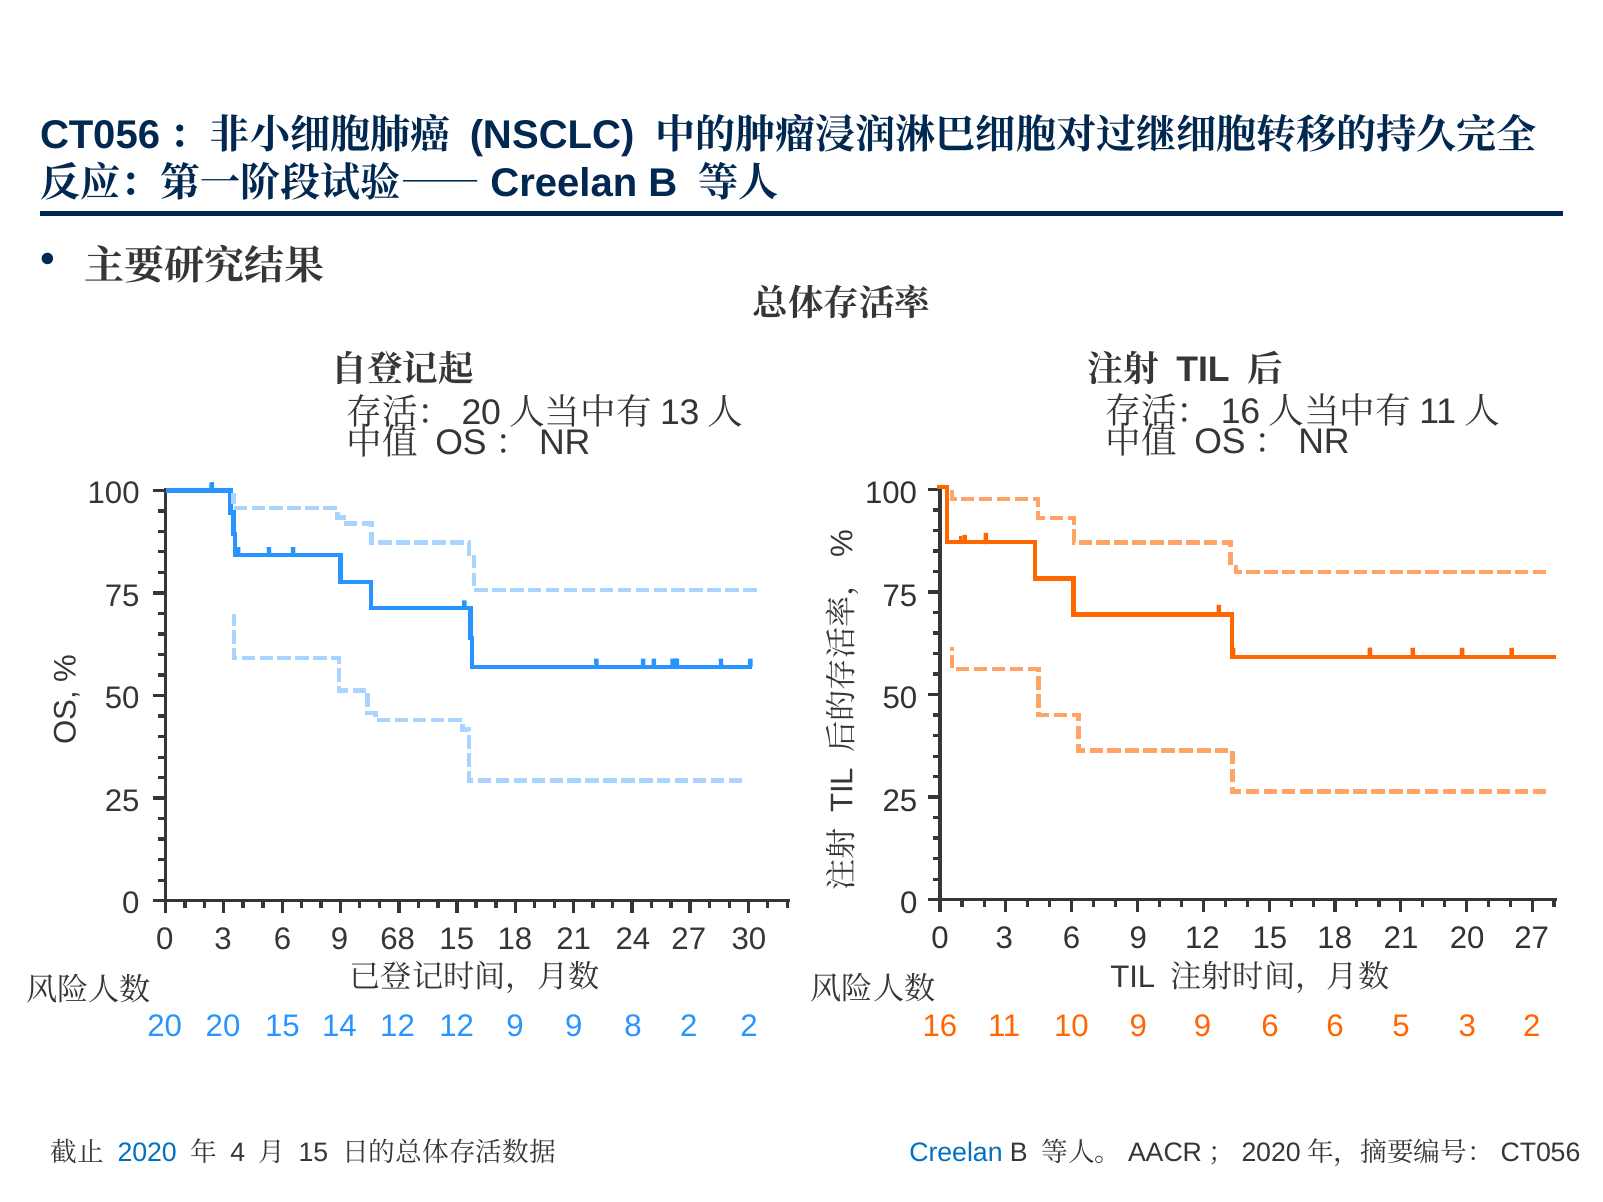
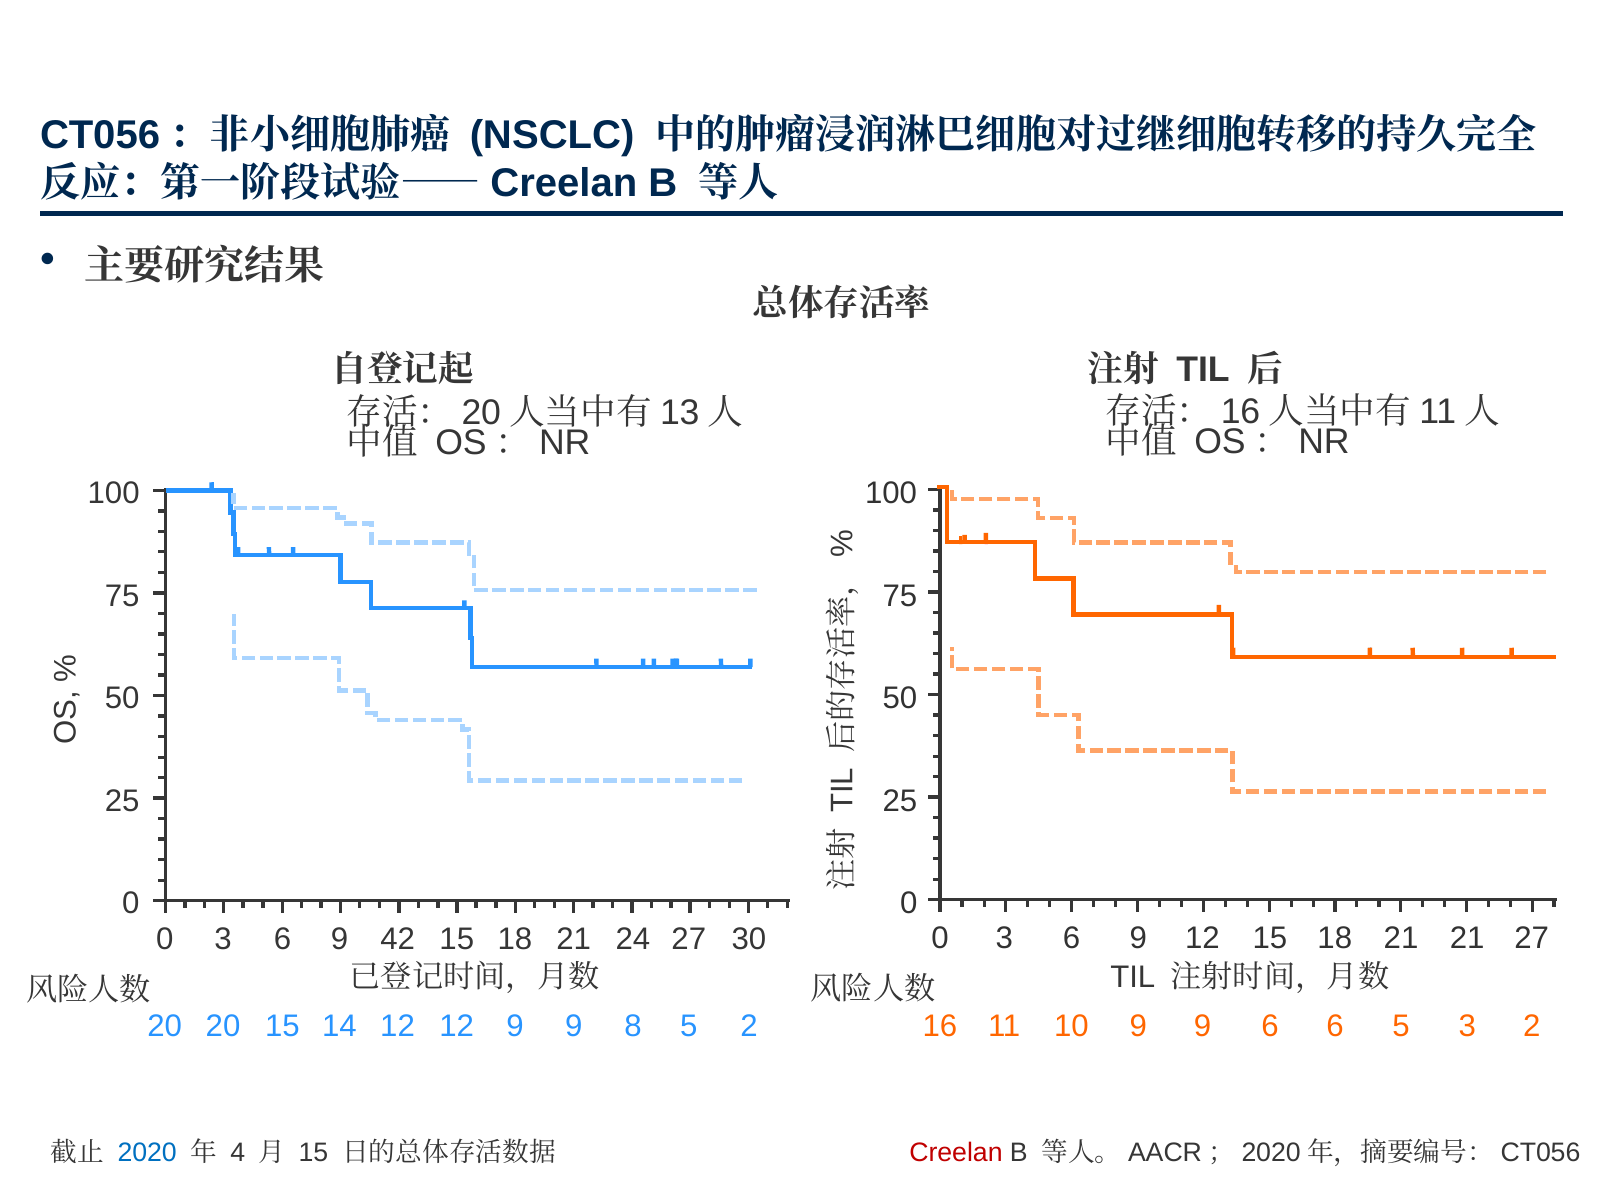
21 20: 20 -> 21
68: 68 -> 42
8 2: 2 -> 5
Creelan colour: blue -> red
